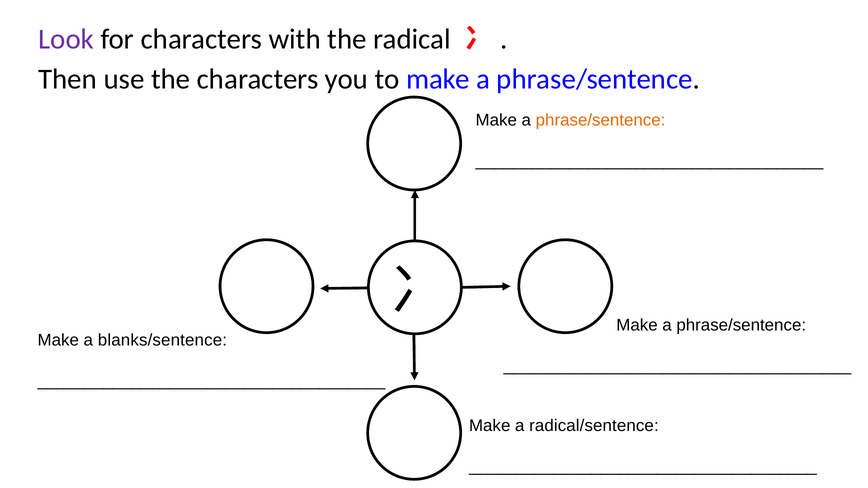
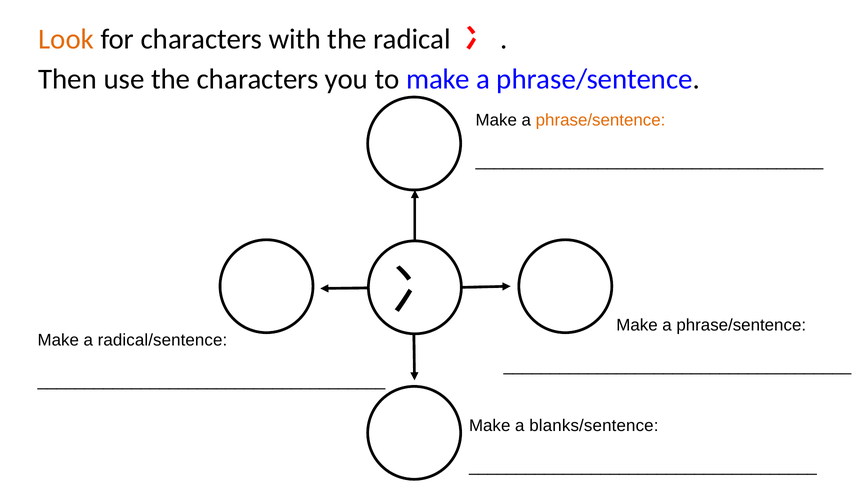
Look colour: purple -> orange
blanks/sentence: blanks/sentence -> radical/sentence
radical/sentence: radical/sentence -> blanks/sentence
